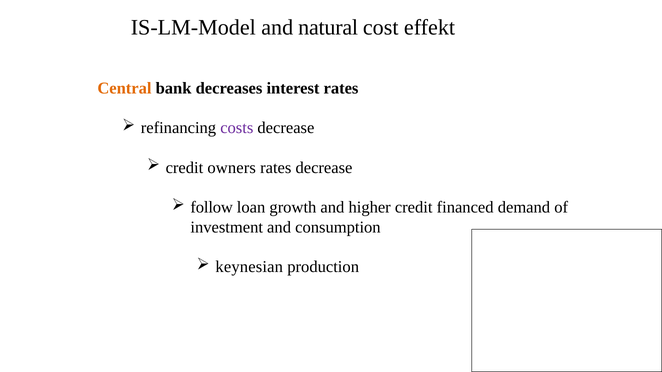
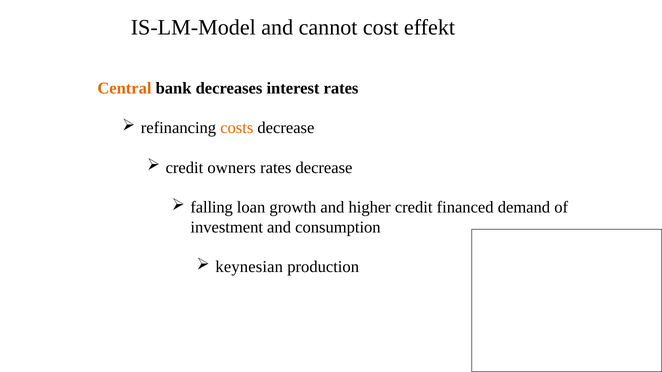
natural: natural -> cannot
costs colour: purple -> orange
follow: follow -> falling
